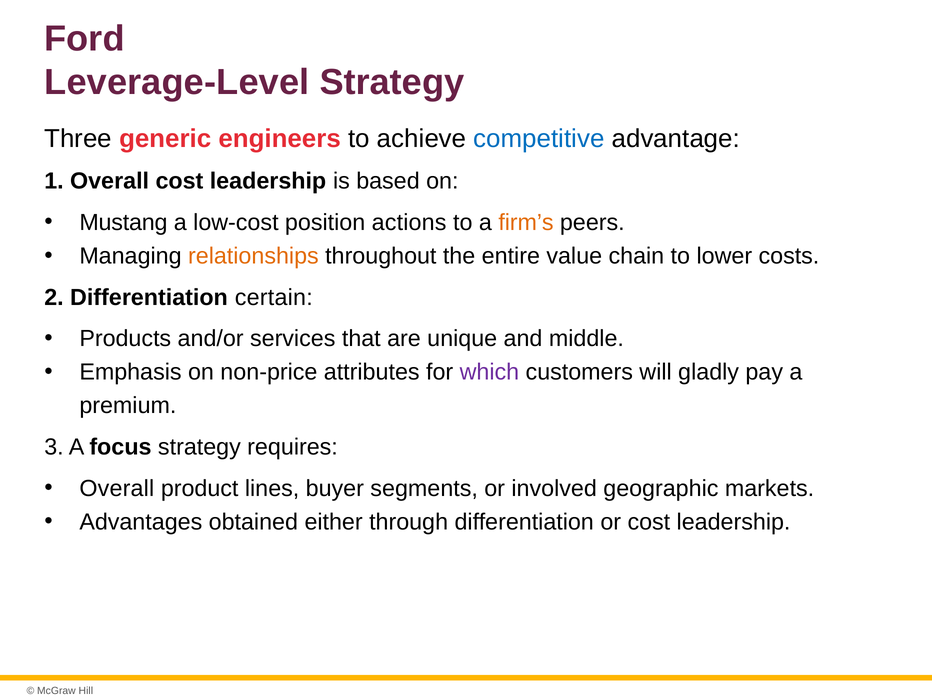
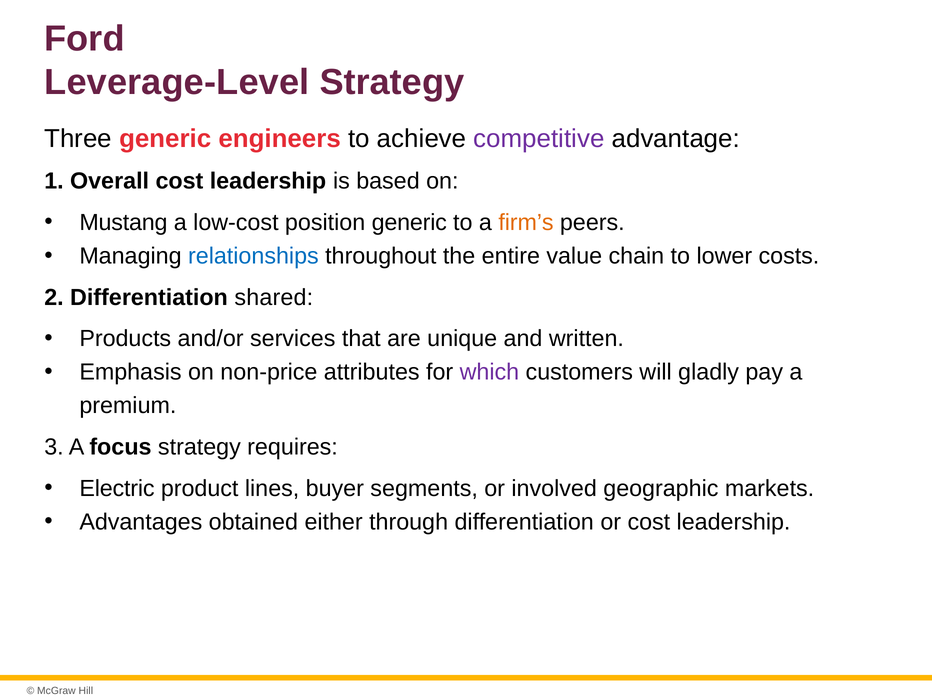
competitive colour: blue -> purple
position actions: actions -> generic
relationships colour: orange -> blue
certain: certain -> shared
middle: middle -> written
Overall at (117, 488): Overall -> Electric
